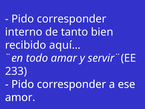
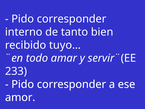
aquí…: aquí… -> tuyo…
